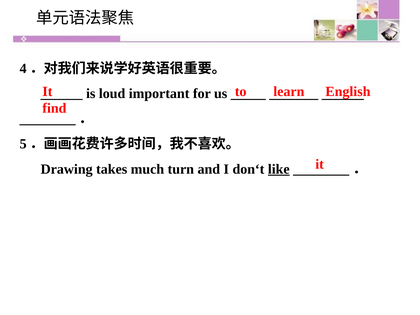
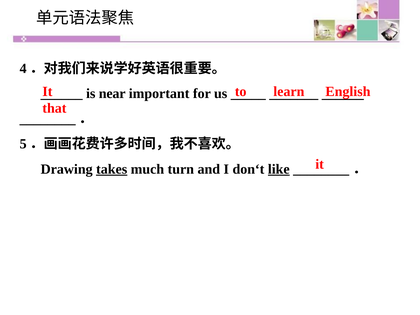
loud: loud -> near
find: find -> that
takes underline: none -> present
